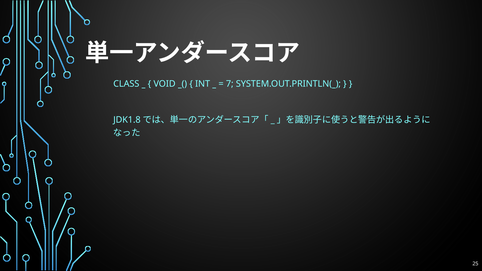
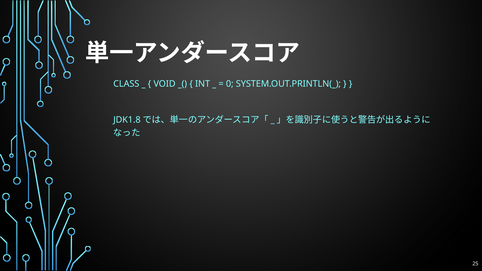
7: 7 -> 0
